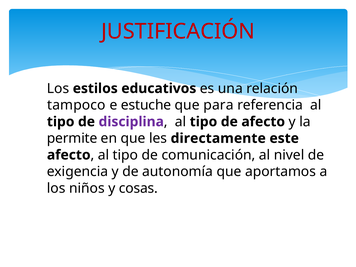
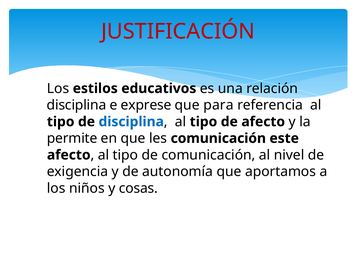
tampoco at (76, 105): tampoco -> disciplina
estuche: estuche -> exprese
disciplina at (131, 122) colour: purple -> blue
les directamente: directamente -> comunicación
